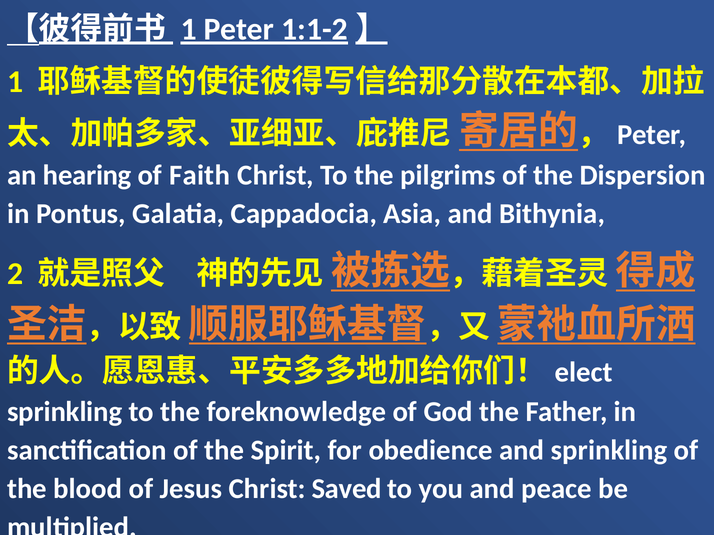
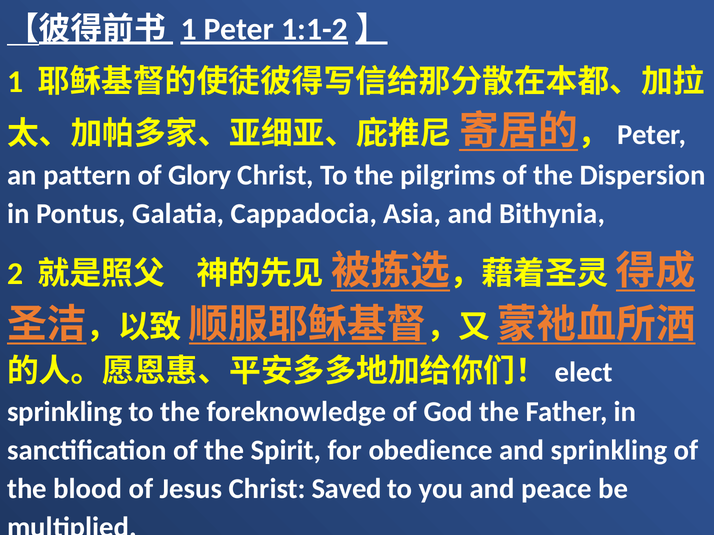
hearing: hearing -> pattern
Faith: Faith -> Glory
